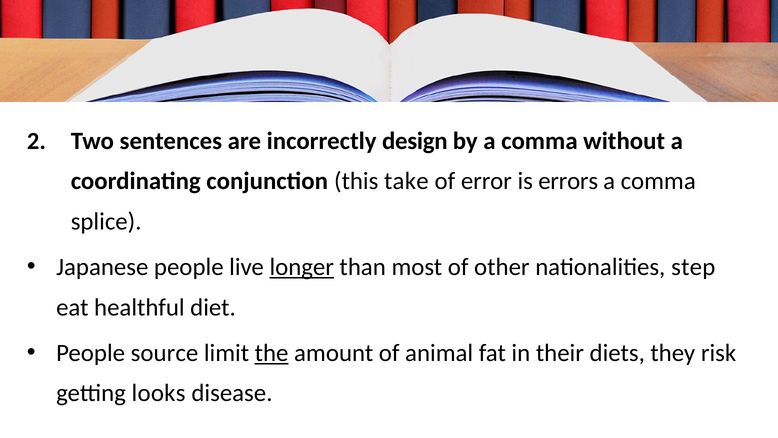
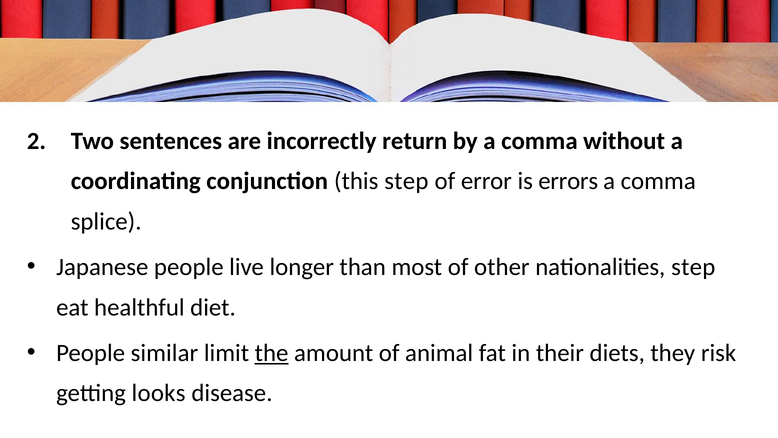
design: design -> return
this take: take -> step
longer underline: present -> none
source: source -> similar
